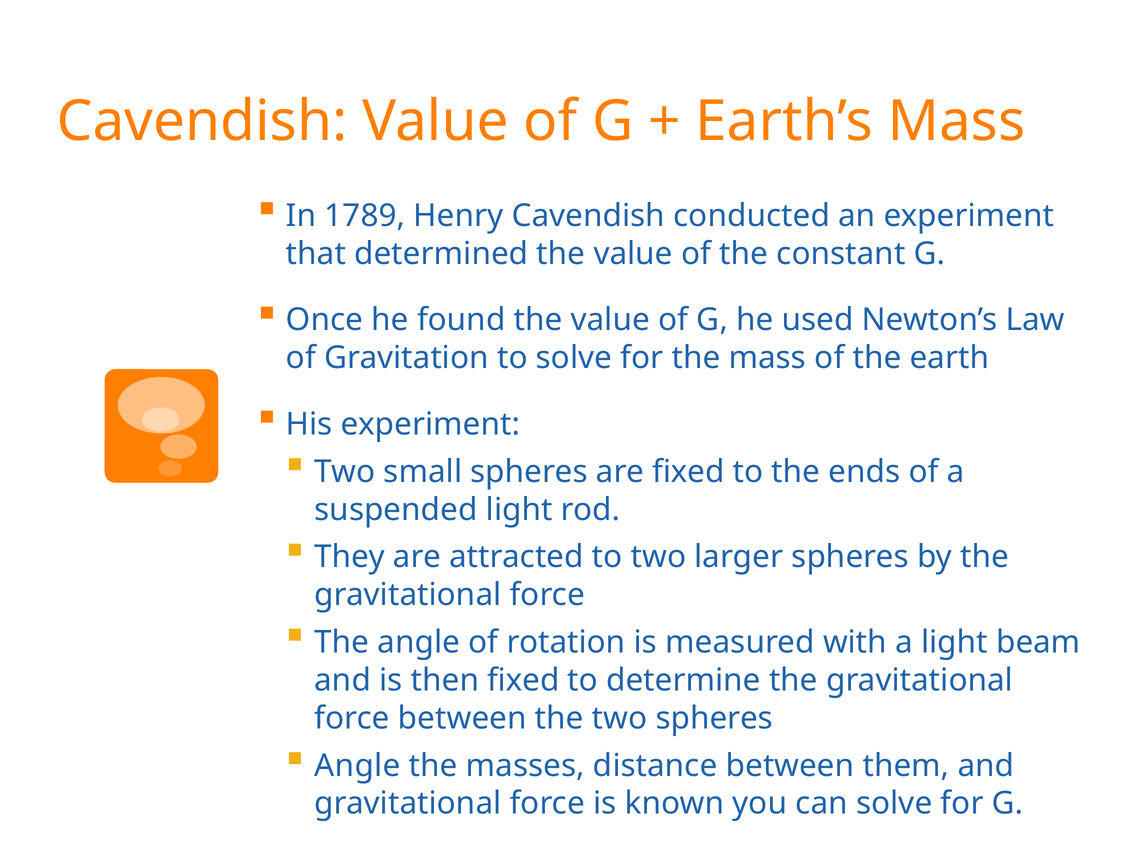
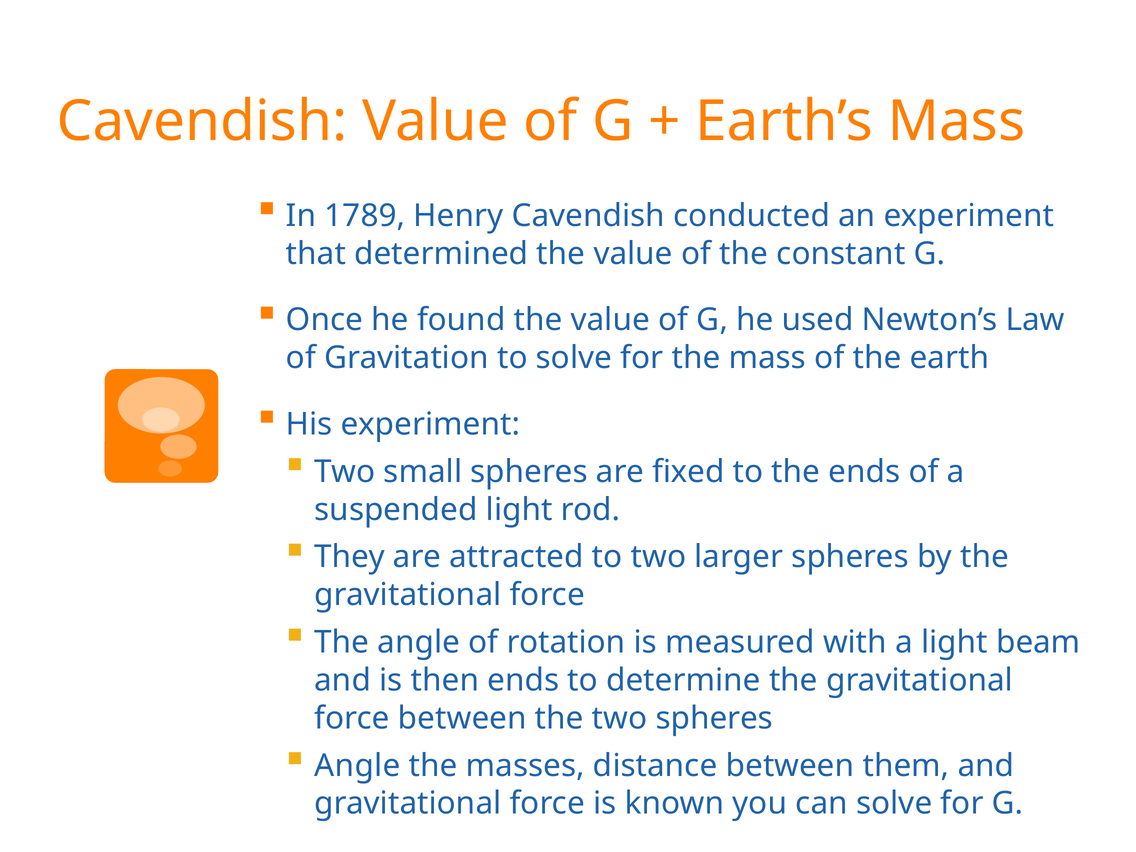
then fixed: fixed -> ends
